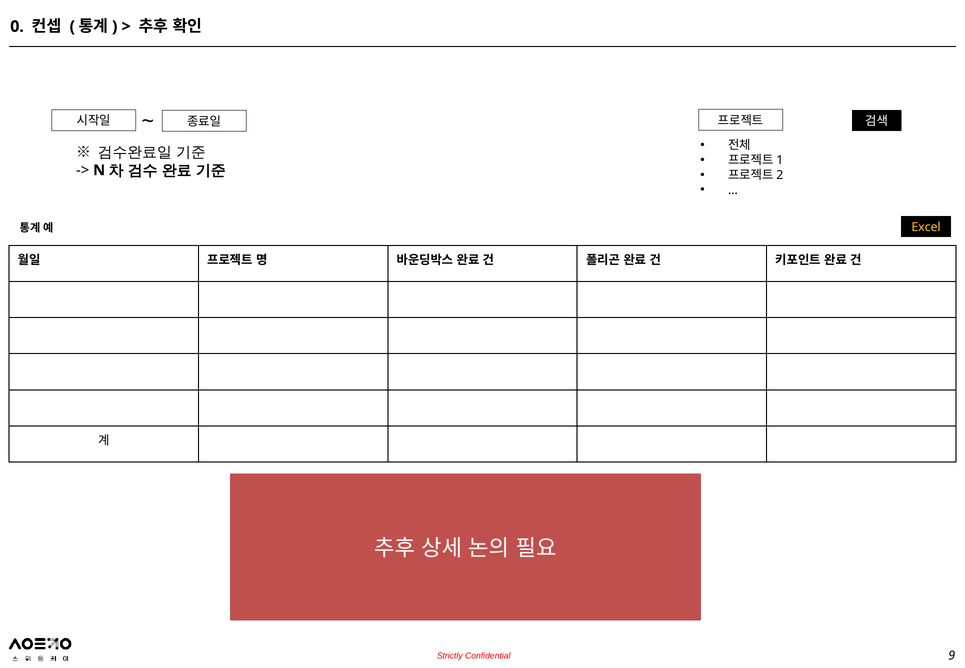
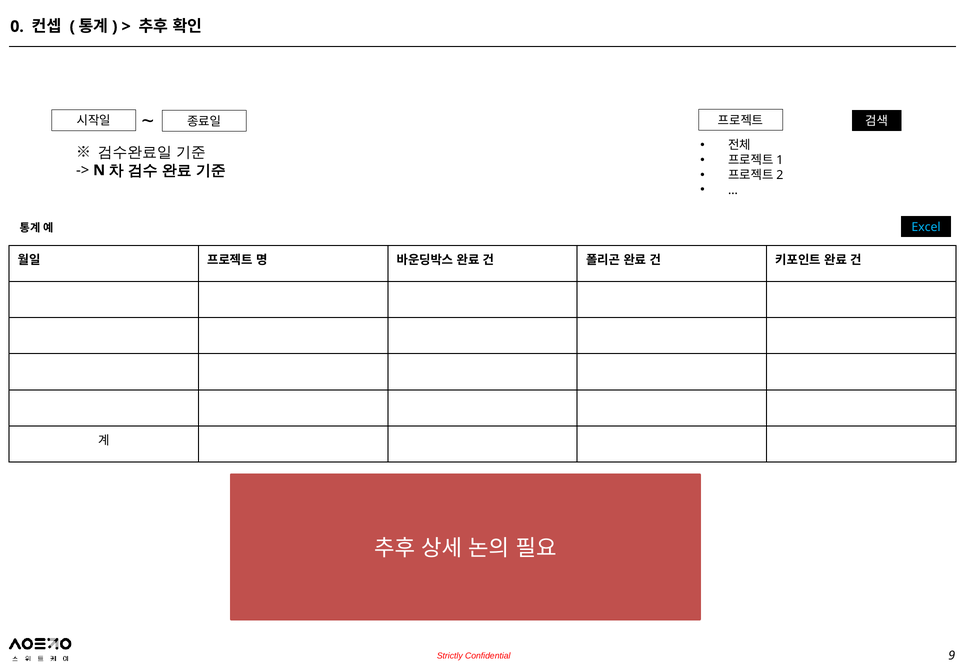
Excel colour: yellow -> light blue
